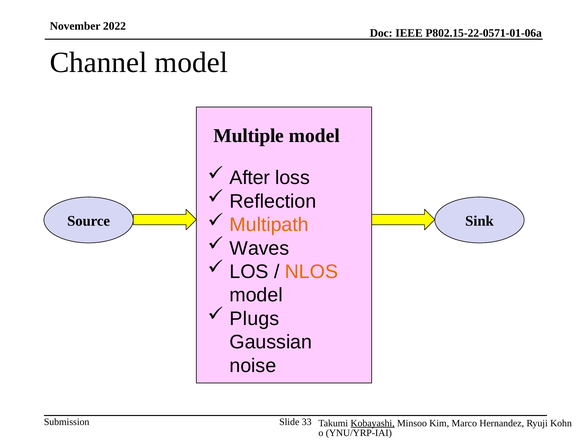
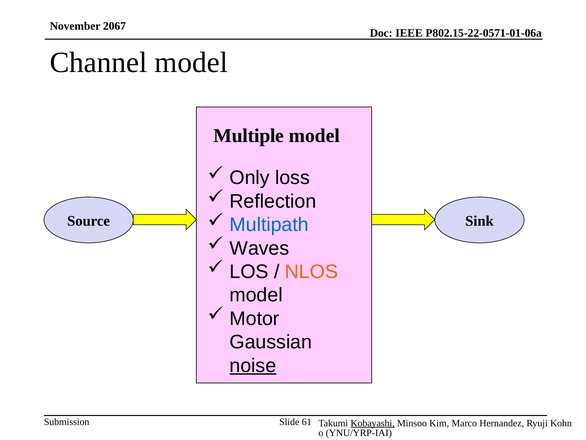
2022: 2022 -> 2067
After: After -> Only
Multipath colour: orange -> blue
Plugs: Plugs -> Motor
noise underline: none -> present
33: 33 -> 61
